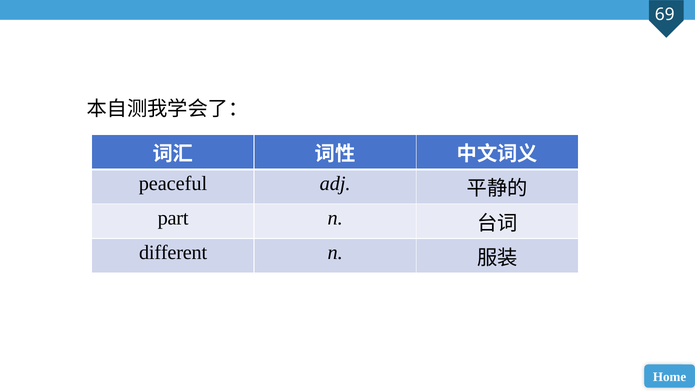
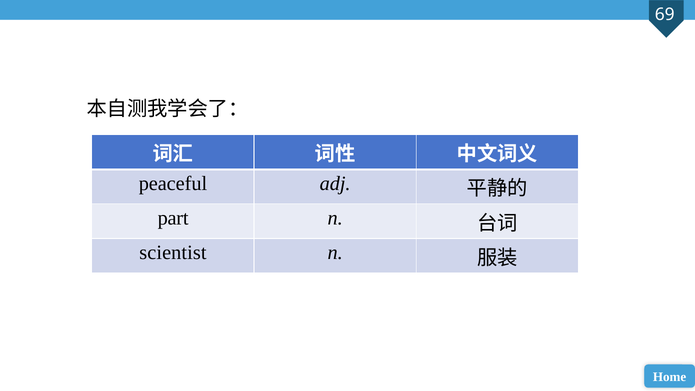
different: different -> scientist
